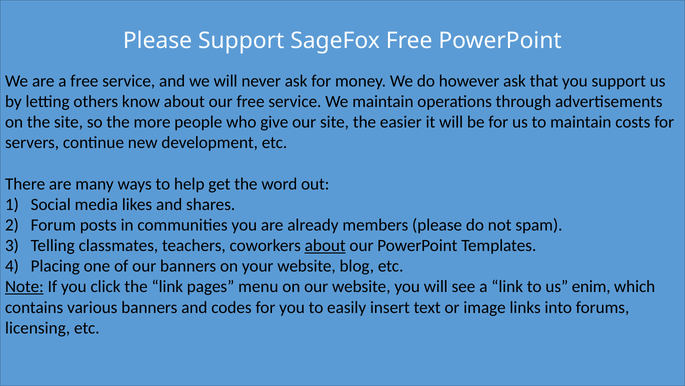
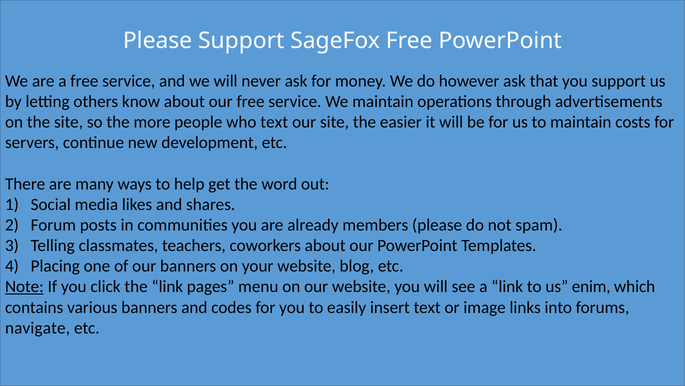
who give: give -> text
about at (325, 245) underline: present -> none
licensing: licensing -> navigate
